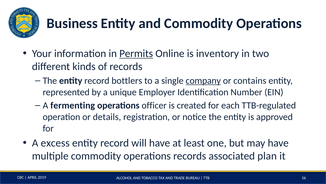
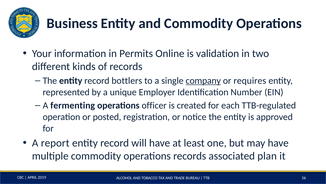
Permits underline: present -> none
inventory: inventory -> validation
contains: contains -> requires
details: details -> posted
excess: excess -> report
